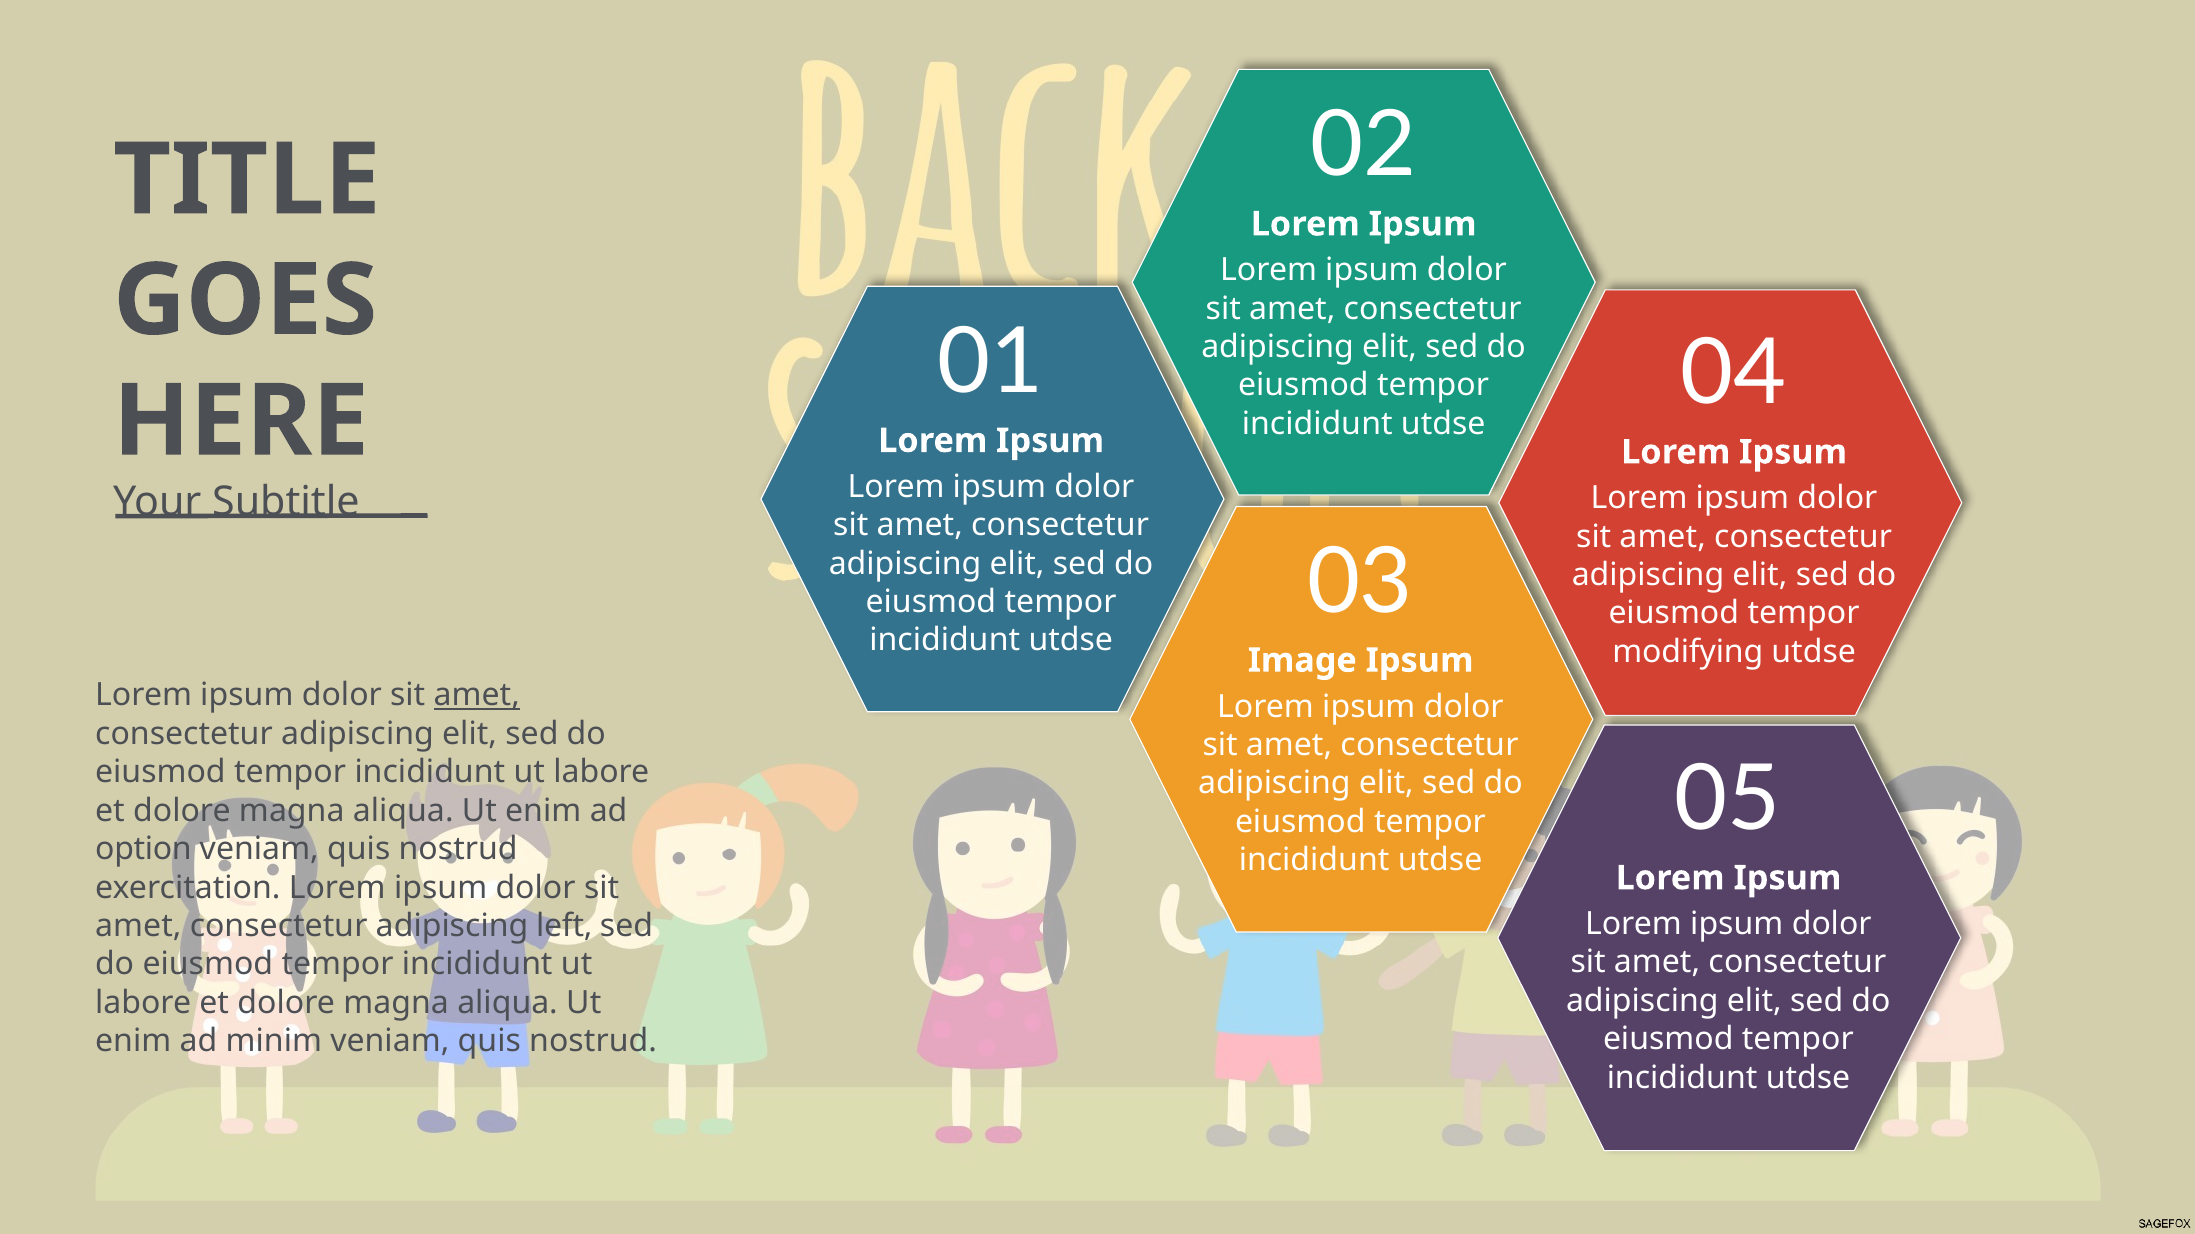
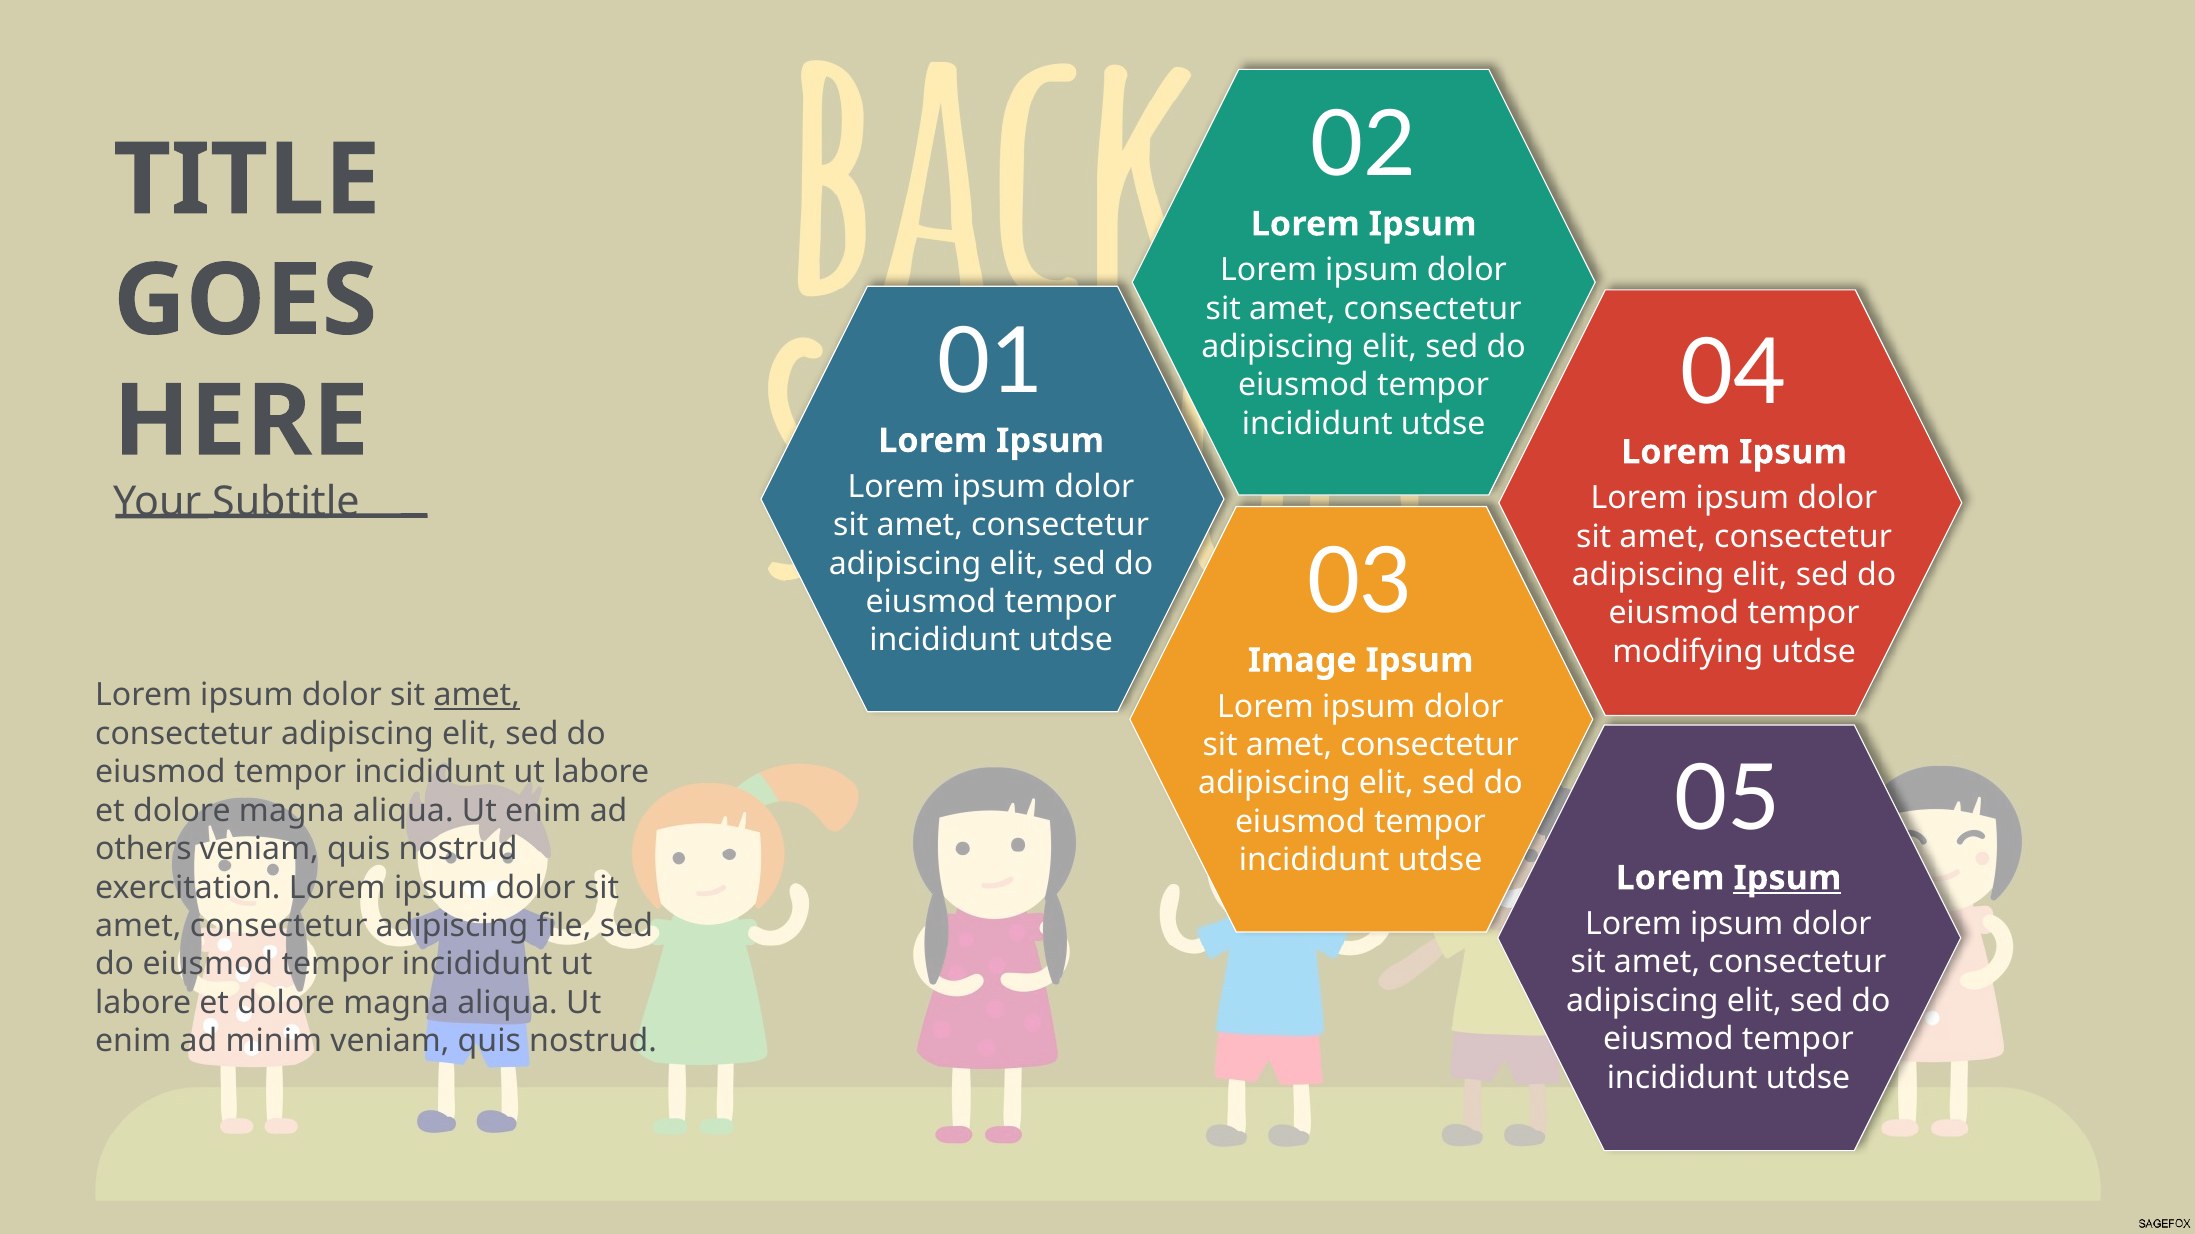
option: option -> others
Ipsum at (1787, 878) underline: none -> present
left: left -> file
